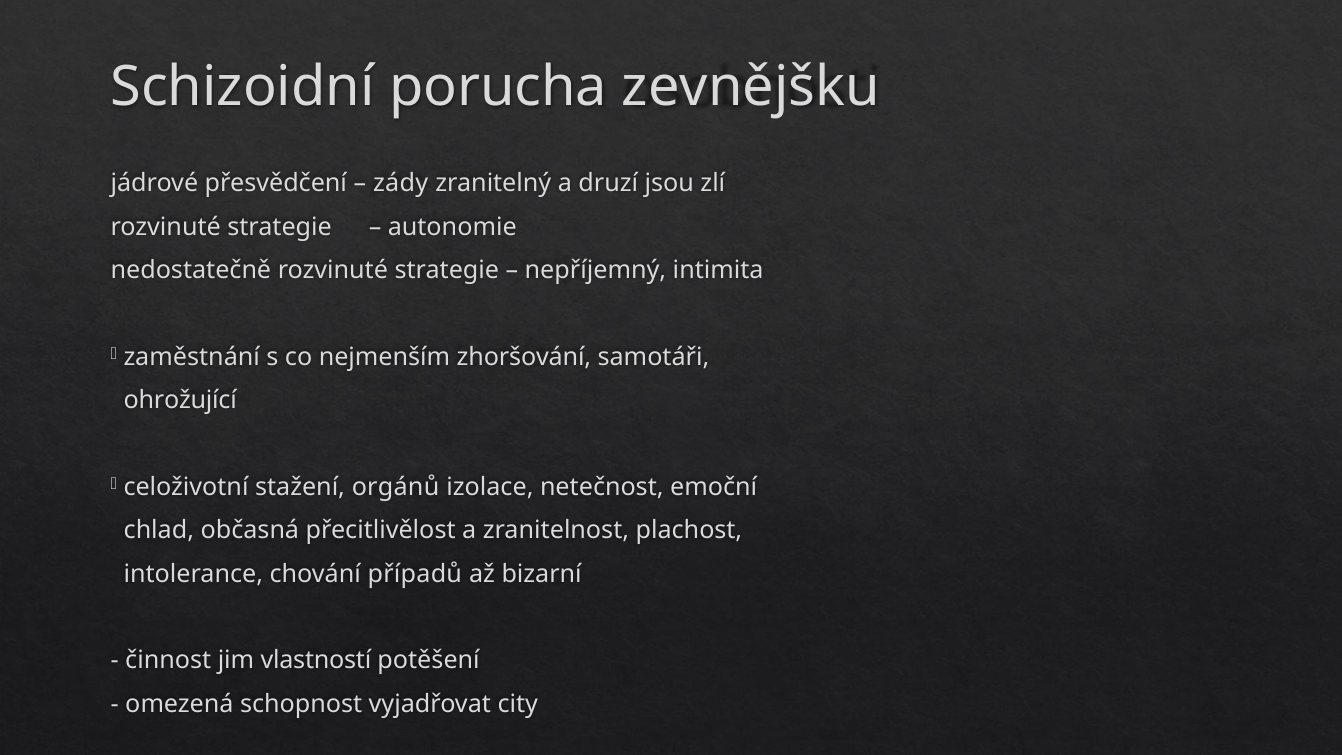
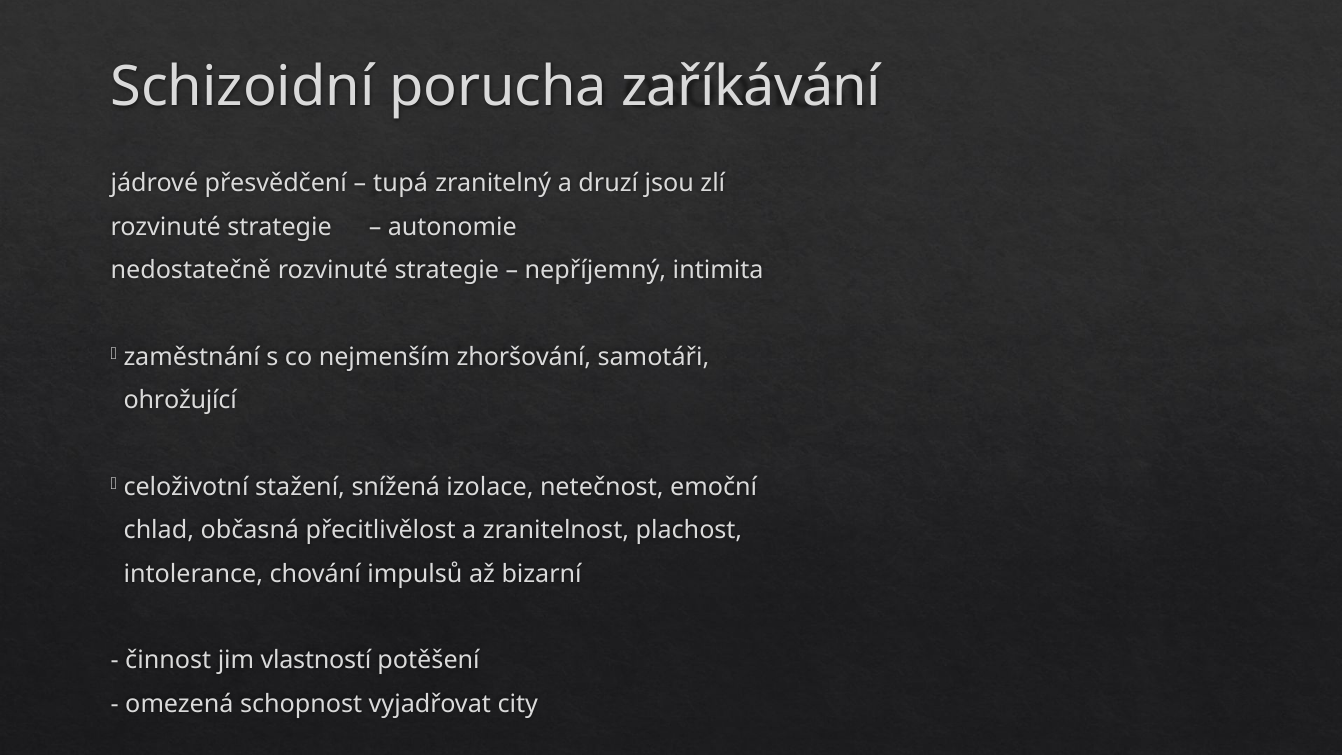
zevnějšku: zevnějšku -> zaříkávání
zády: zády -> tupá
orgánů: orgánů -> snížená
případů: případů -> impulsů
